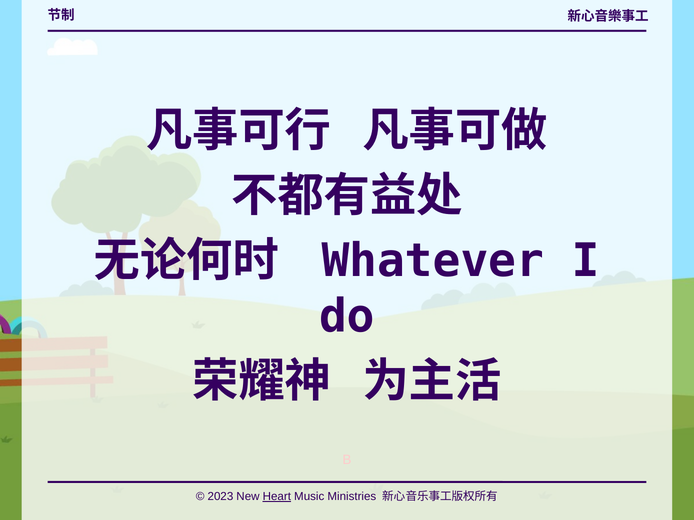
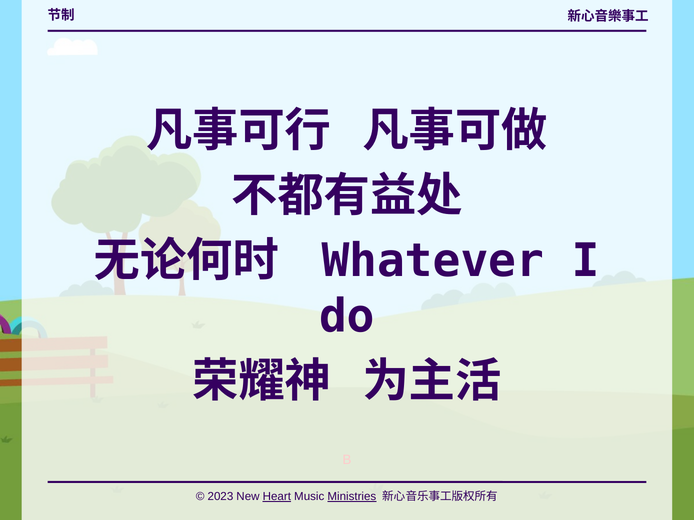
Ministries underline: none -> present
